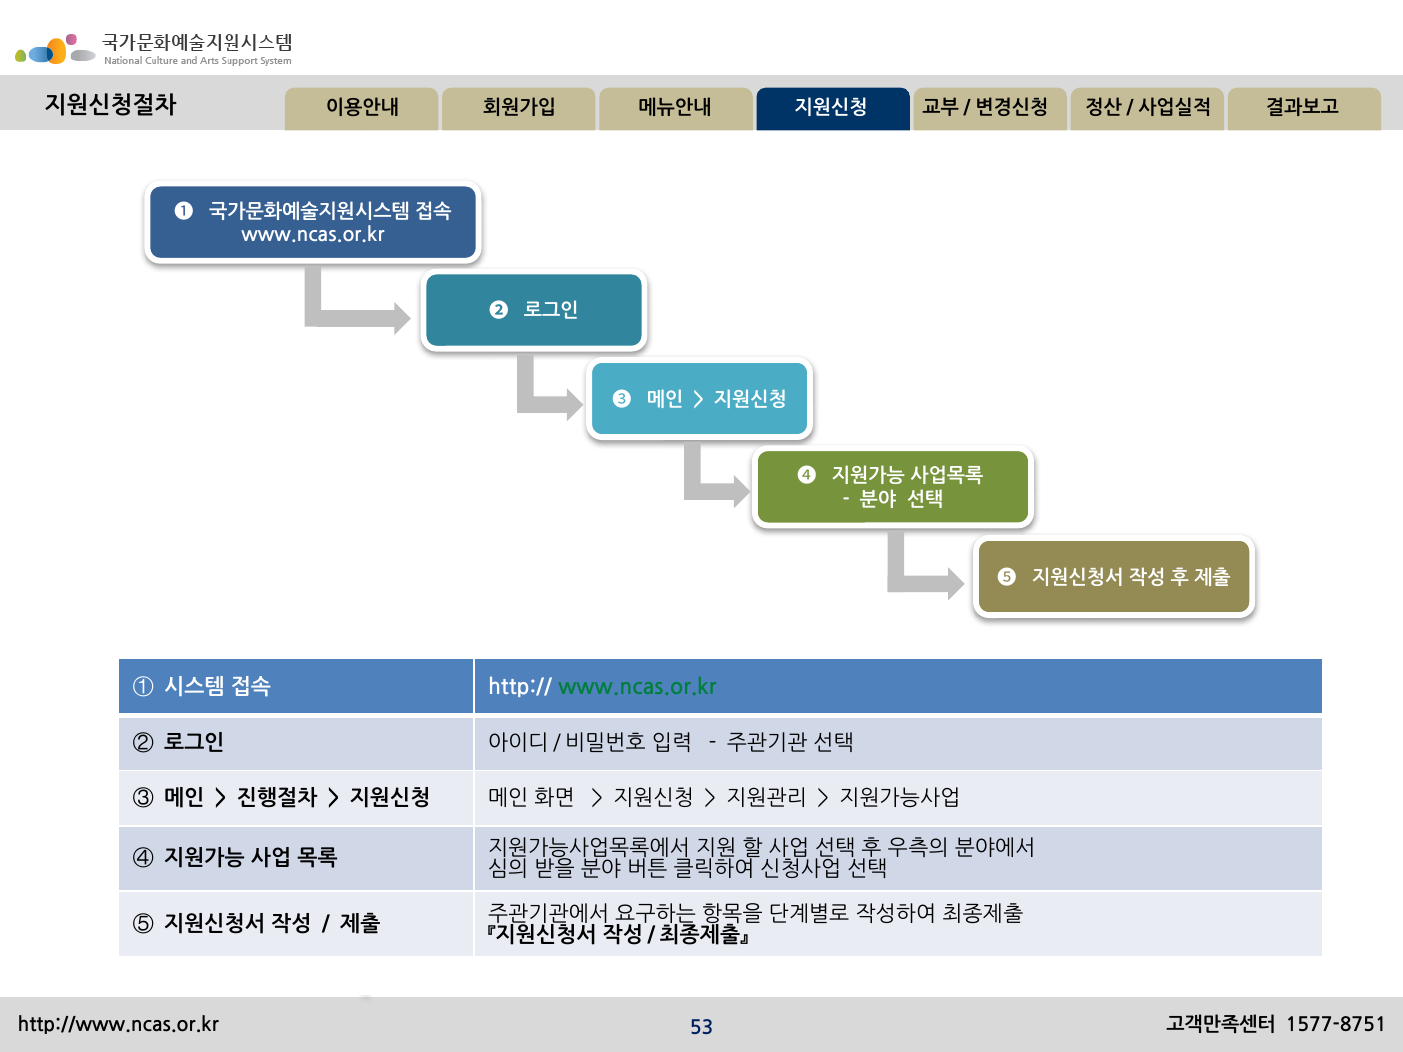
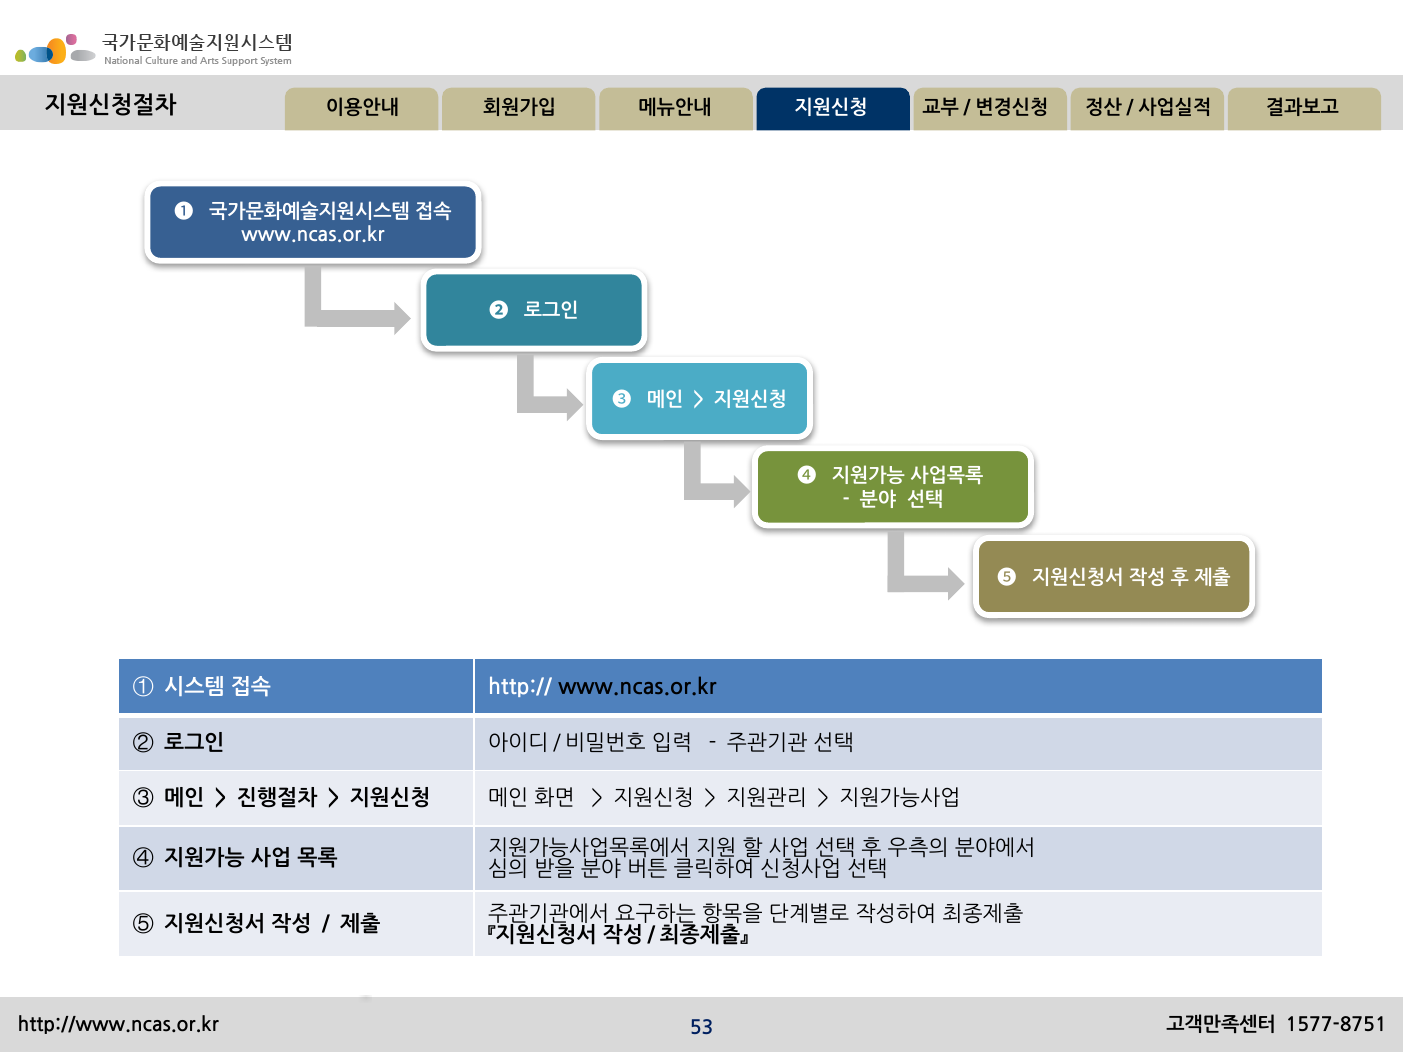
www.ncas.or.kr at (637, 687) colour: green -> black
